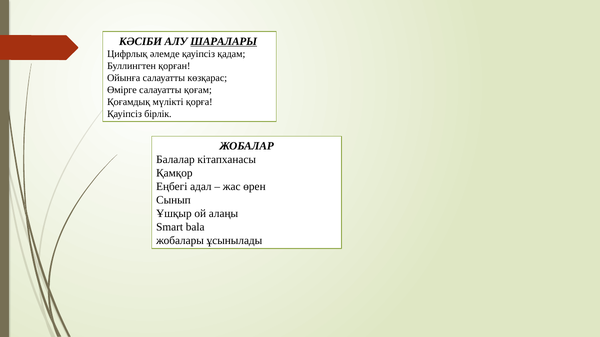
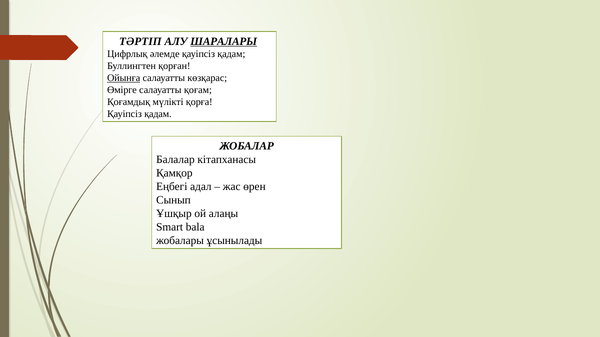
КӘСІБИ: КӘСІБИ -> ТӘРТІП
Ойынға underline: none -> present
бірлік at (158, 114): бірлік -> қадам
